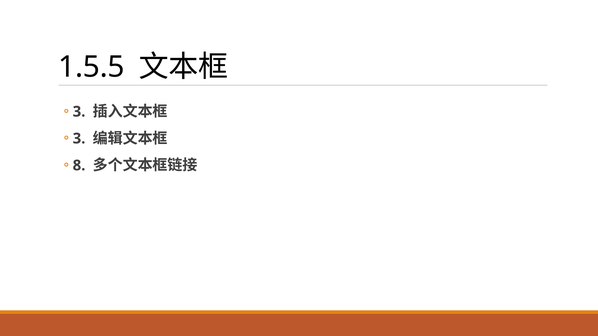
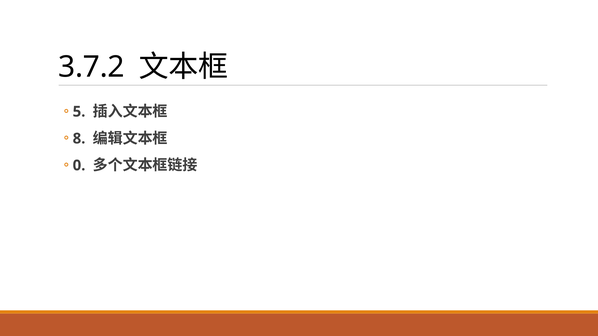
1.5.5: 1.5.5 -> 3.7.2
3 at (79, 112): 3 -> 5
3 at (79, 139): 3 -> 8
8: 8 -> 0
